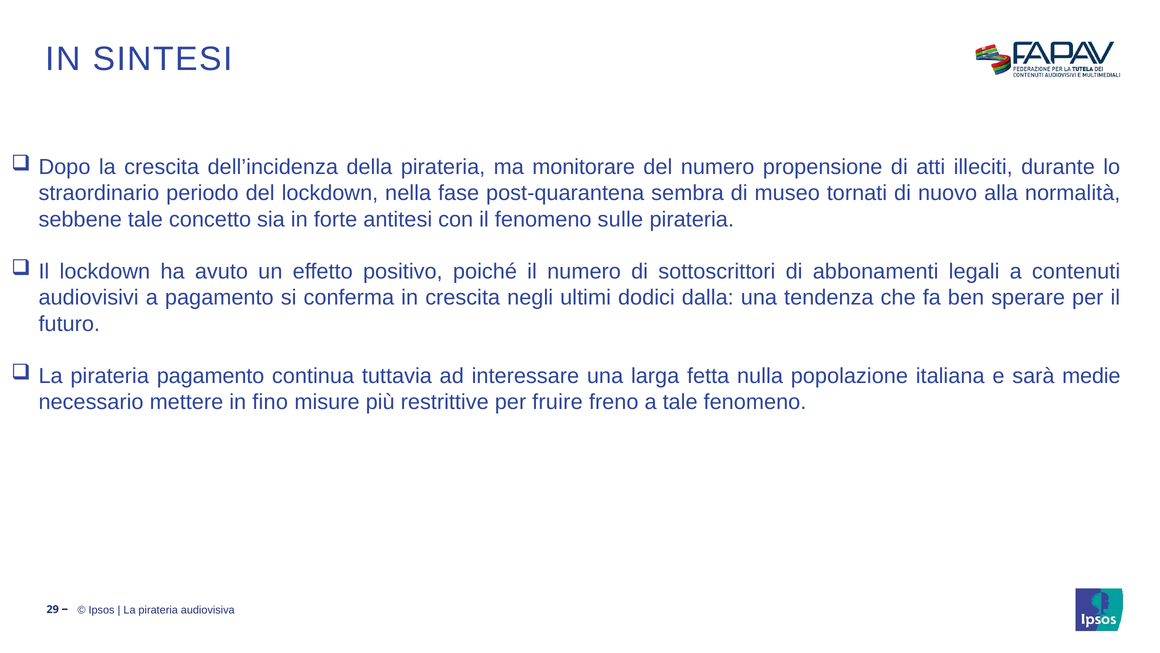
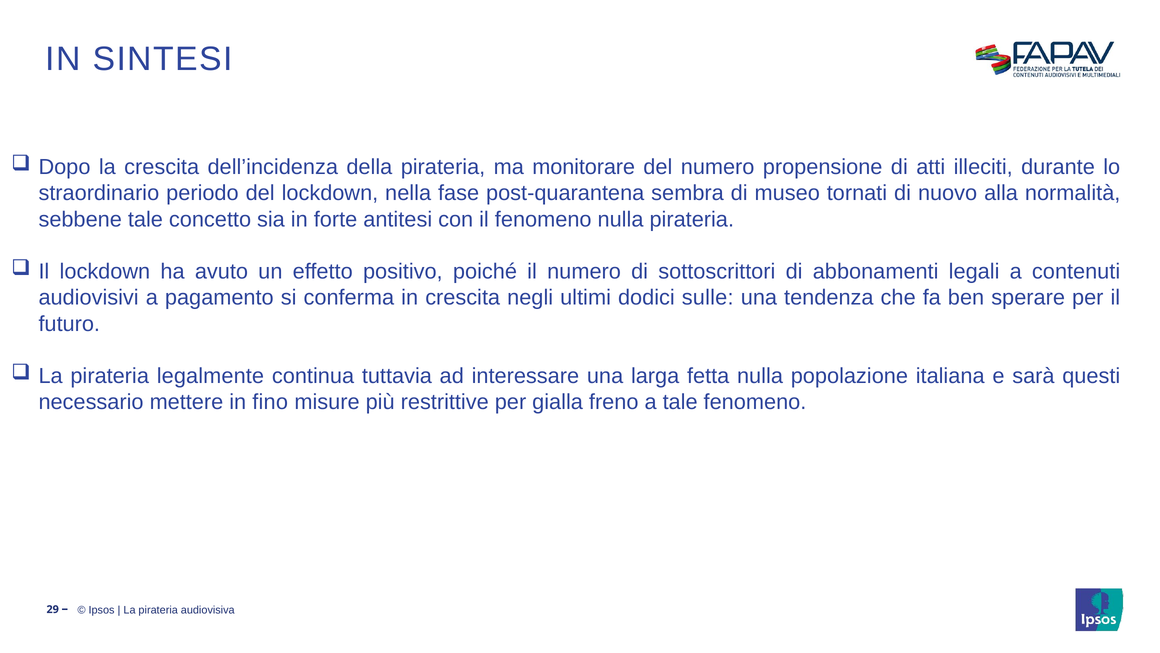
fenomeno sulle: sulle -> nulla
dalla: dalla -> sulle
pirateria pagamento: pagamento -> legalmente
medie: medie -> questi
fruire: fruire -> gialla
